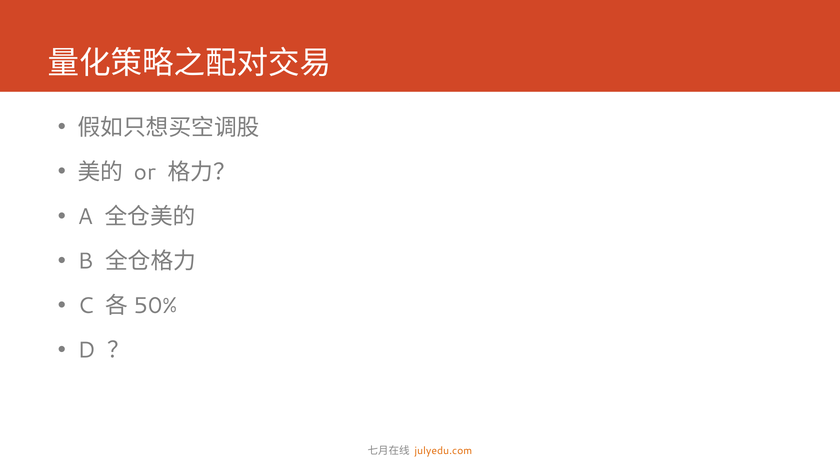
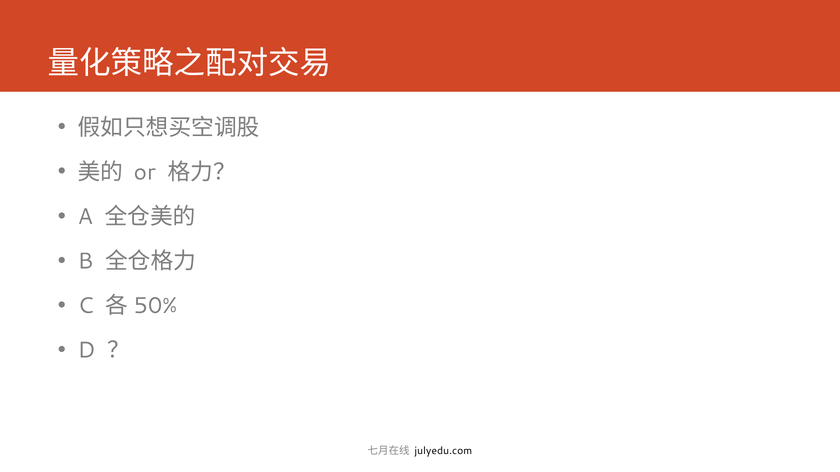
julyedu.com colour: orange -> black
